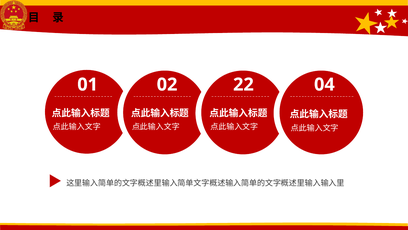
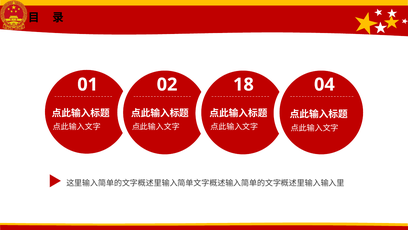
22: 22 -> 18
